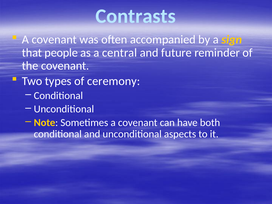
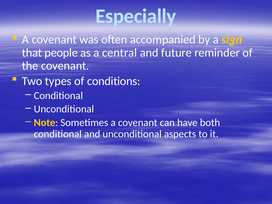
Contrasts: Contrasts -> Especially
ceremony: ceremony -> conditions
